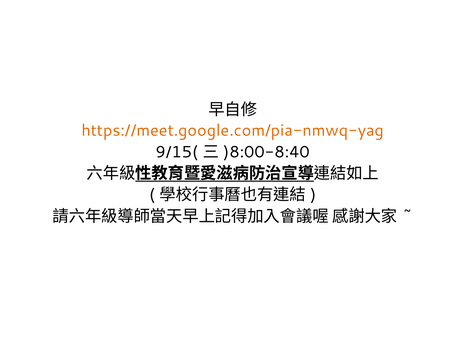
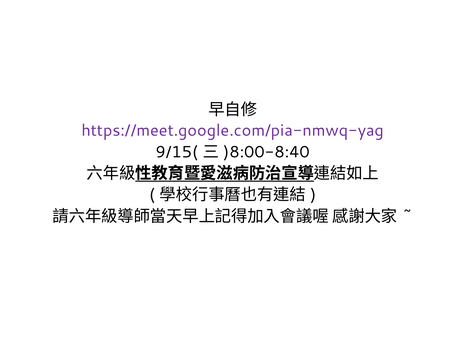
https://meet.google.com/pia-nmwq-yag colour: orange -> purple
